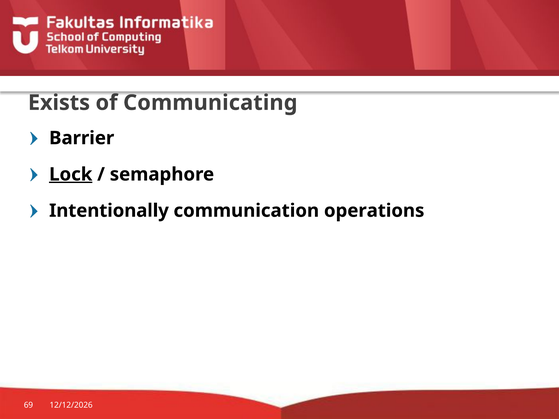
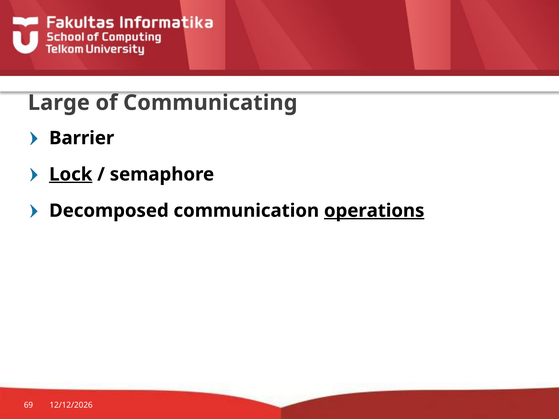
Exists: Exists -> Large
Intentionally: Intentionally -> Decomposed
operations underline: none -> present
